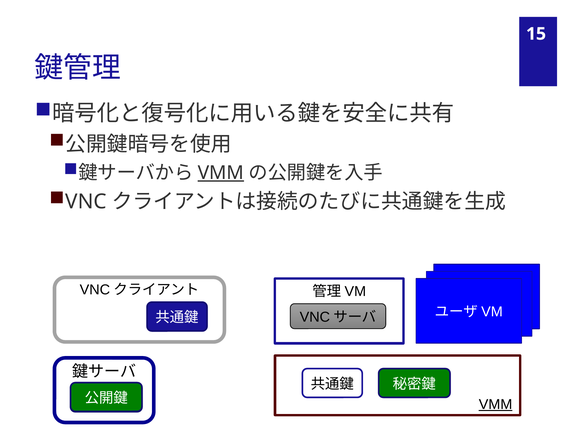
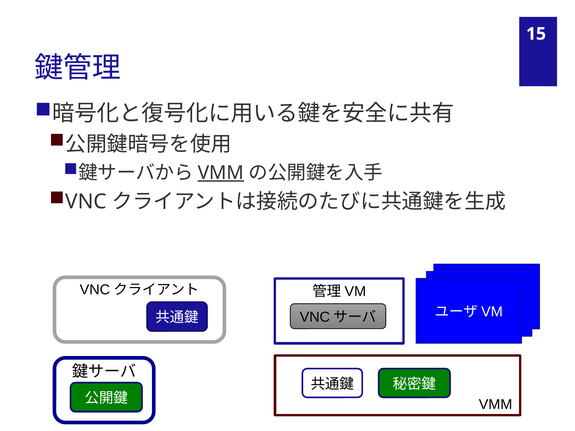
VMM at (496, 405) underline: present -> none
